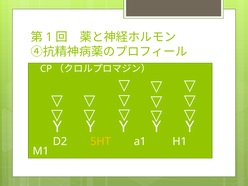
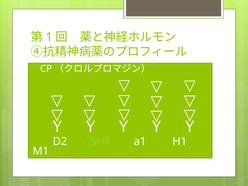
5HT colour: yellow -> light green
